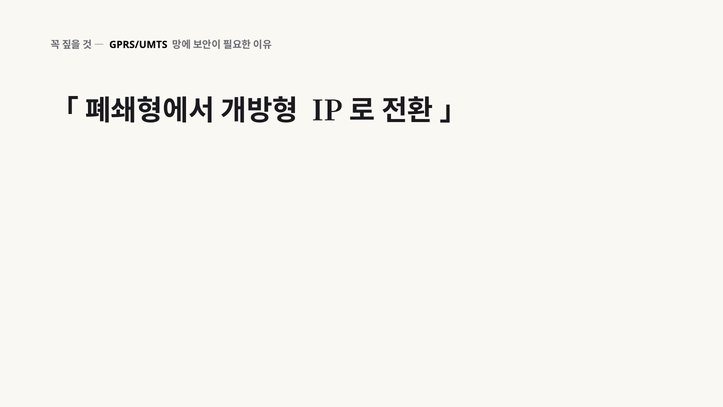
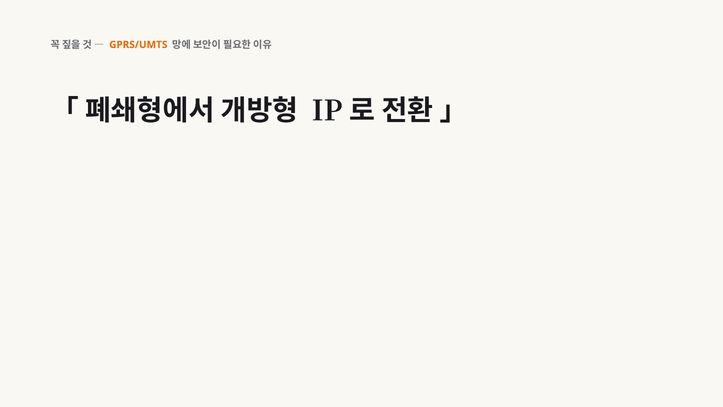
GPRS/UMTS colour: black -> orange
